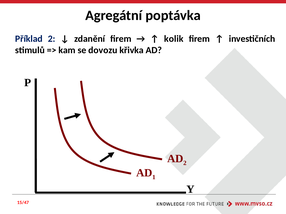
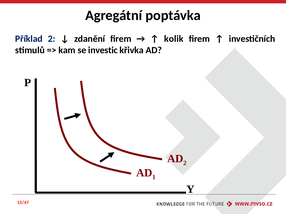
dovozu: dovozu -> investic
